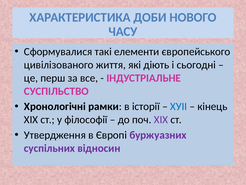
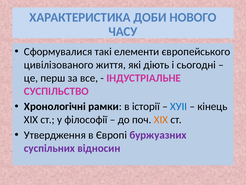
ХІХ at (161, 119) colour: purple -> orange
